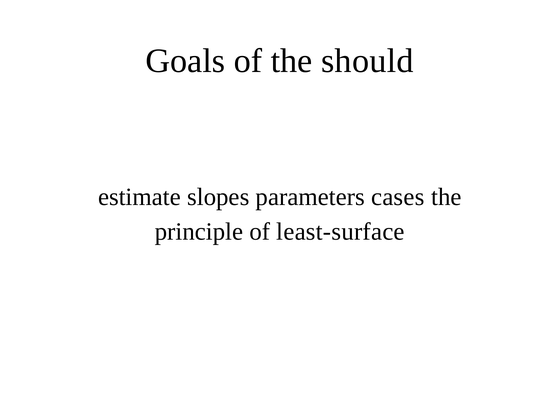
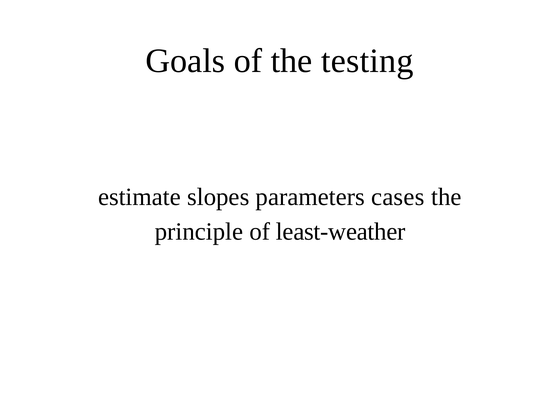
should: should -> testing
least-surface: least-surface -> least-weather
